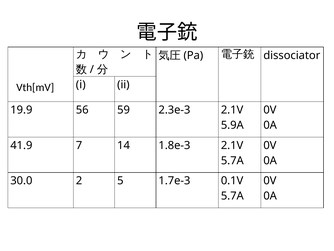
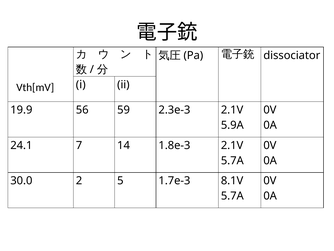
41.9: 41.9 -> 24.1
0.1V: 0.1V -> 8.1V
